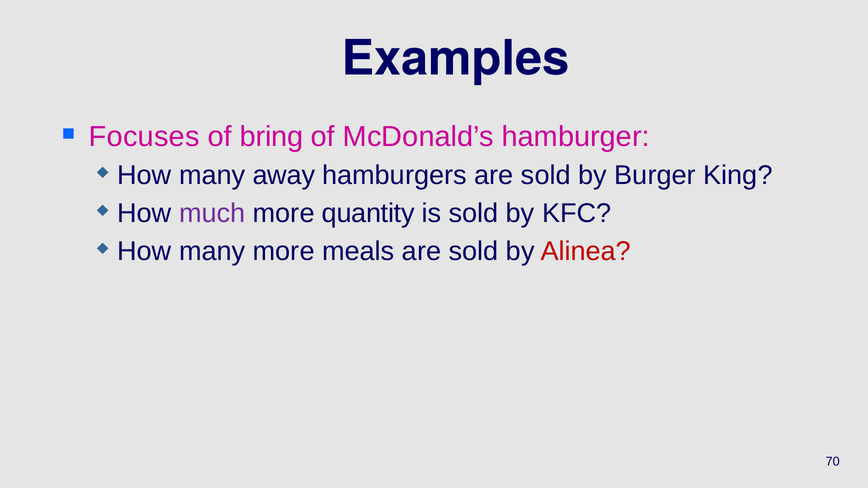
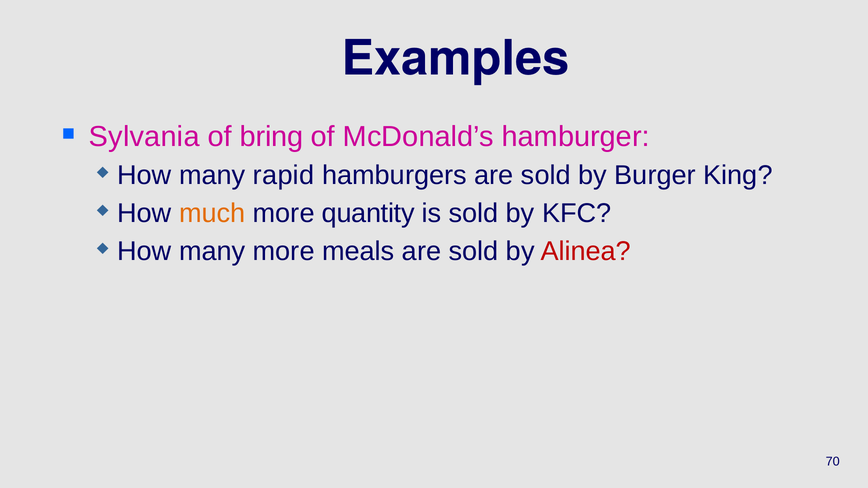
Focuses: Focuses -> Sylvania
away: away -> rapid
much colour: purple -> orange
